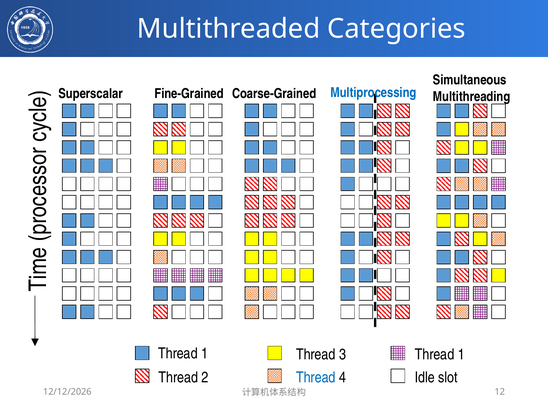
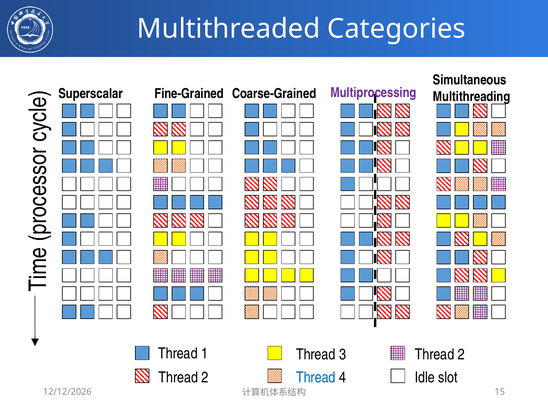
Multiprocessing colour: blue -> purple
1 at (461, 355): 1 -> 2
12: 12 -> 15
